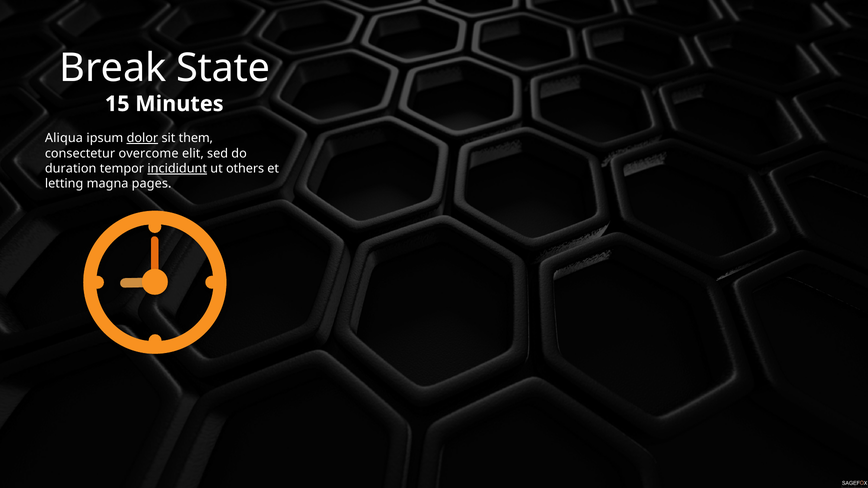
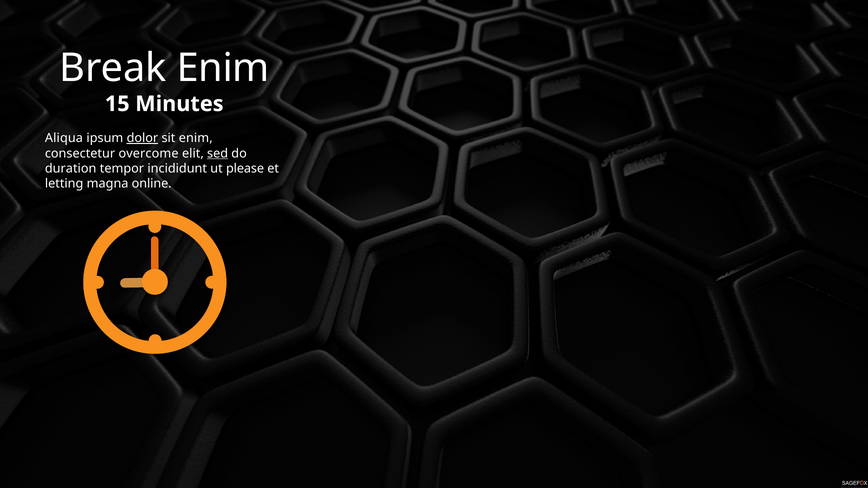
Break State: State -> Enim
sit them: them -> enim
sed underline: none -> present
incididunt underline: present -> none
others: others -> please
pages: pages -> online
